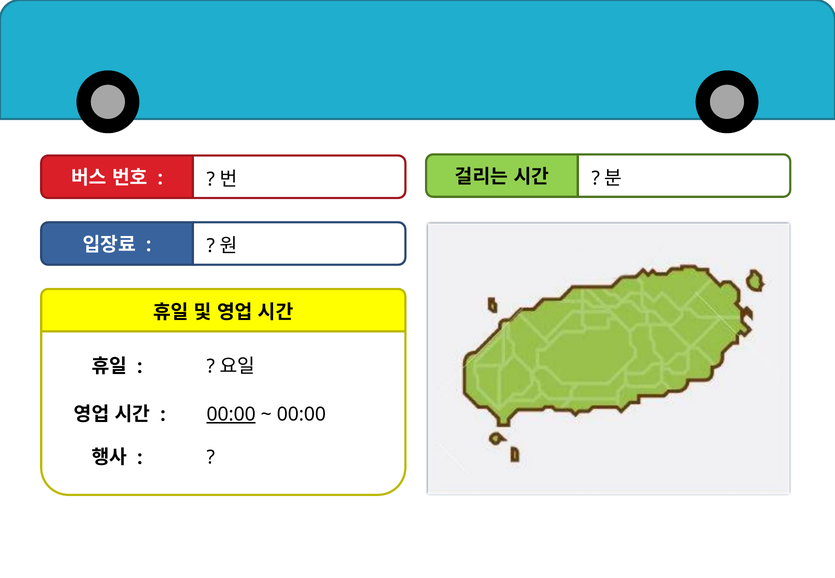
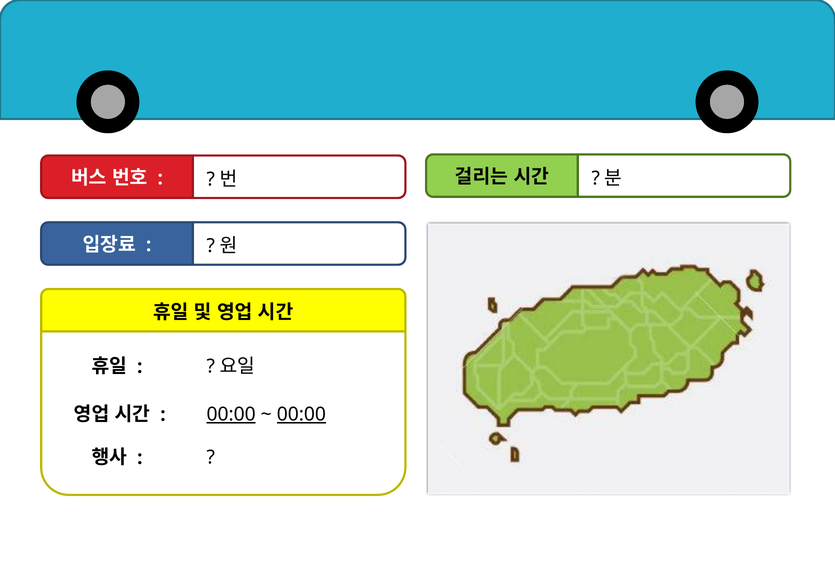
00:00 at (301, 415) underline: none -> present
